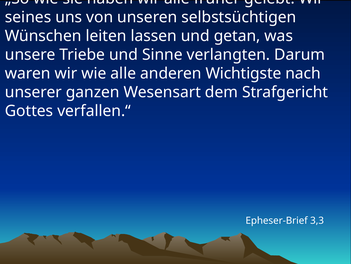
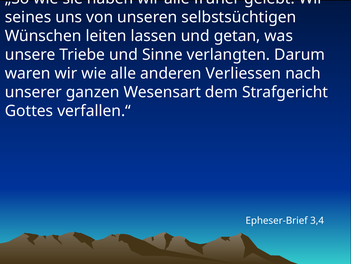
Wichtigste: Wichtigste -> Verliessen
3,3: 3,3 -> 3,4
